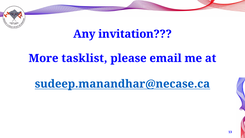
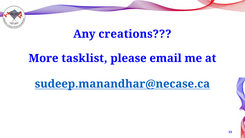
invitation: invitation -> creations
